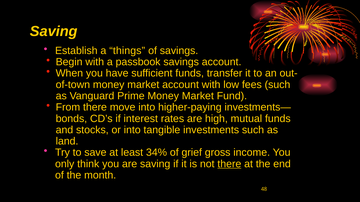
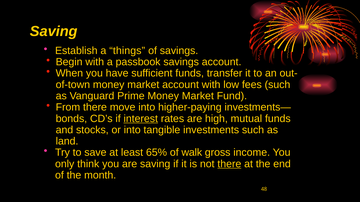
interest underline: none -> present
34%: 34% -> 65%
grief: grief -> walk
